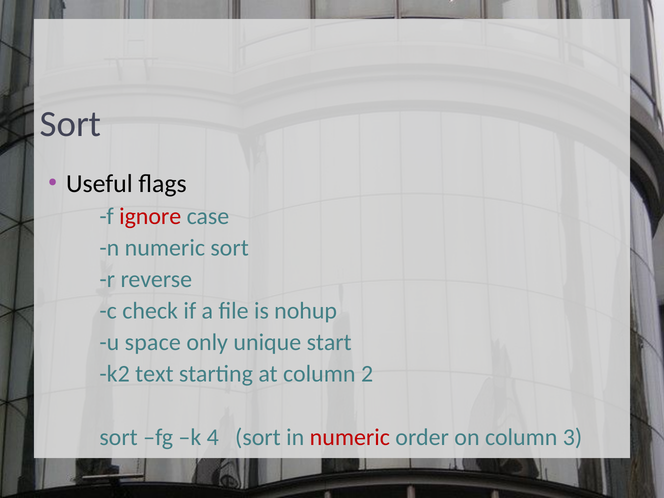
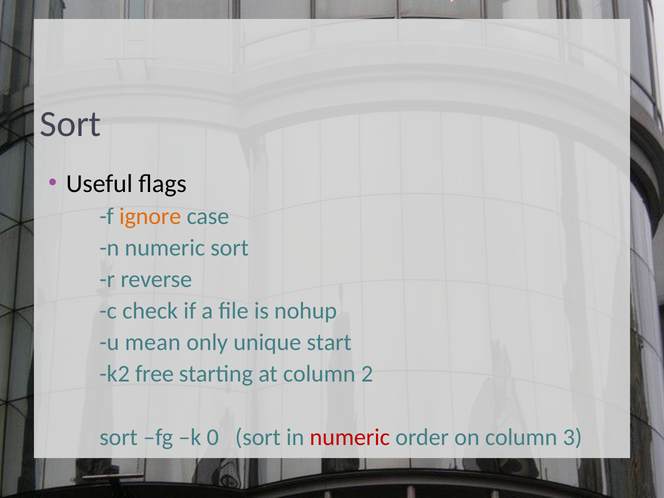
ignore colour: red -> orange
space: space -> mean
text: text -> free
4: 4 -> 0
